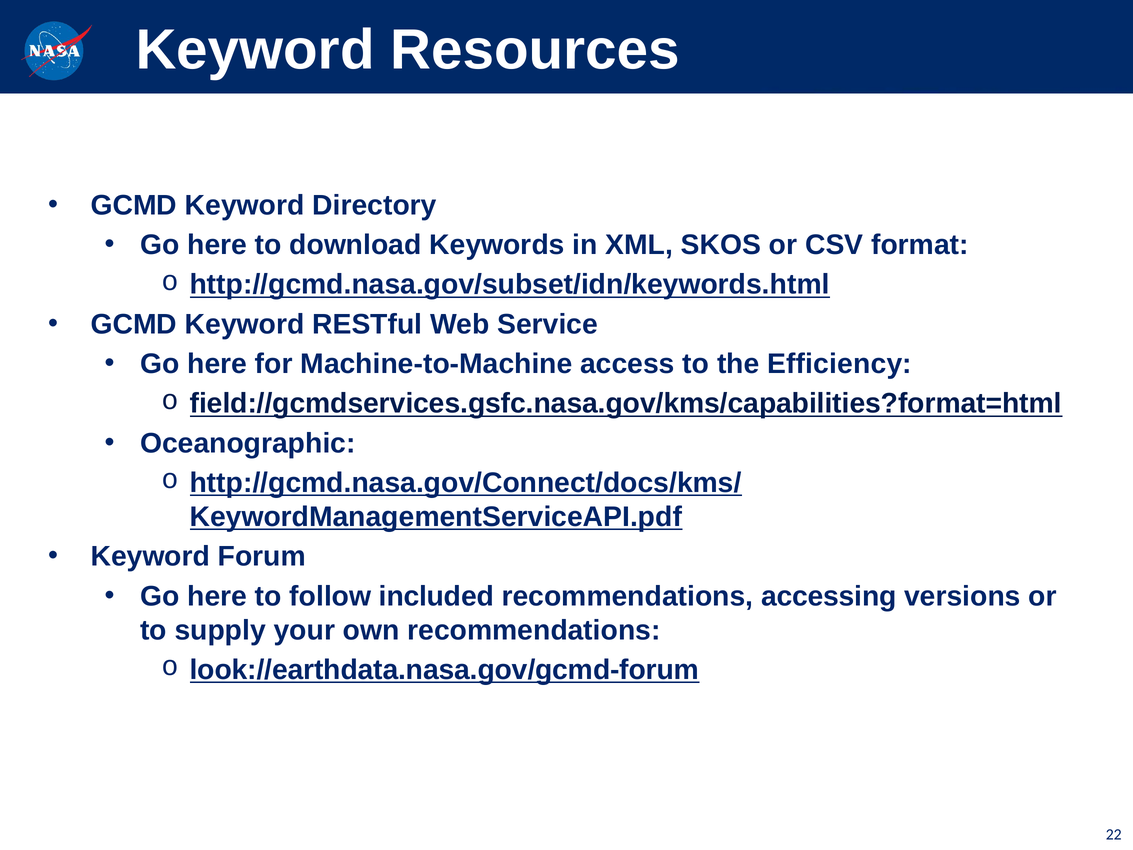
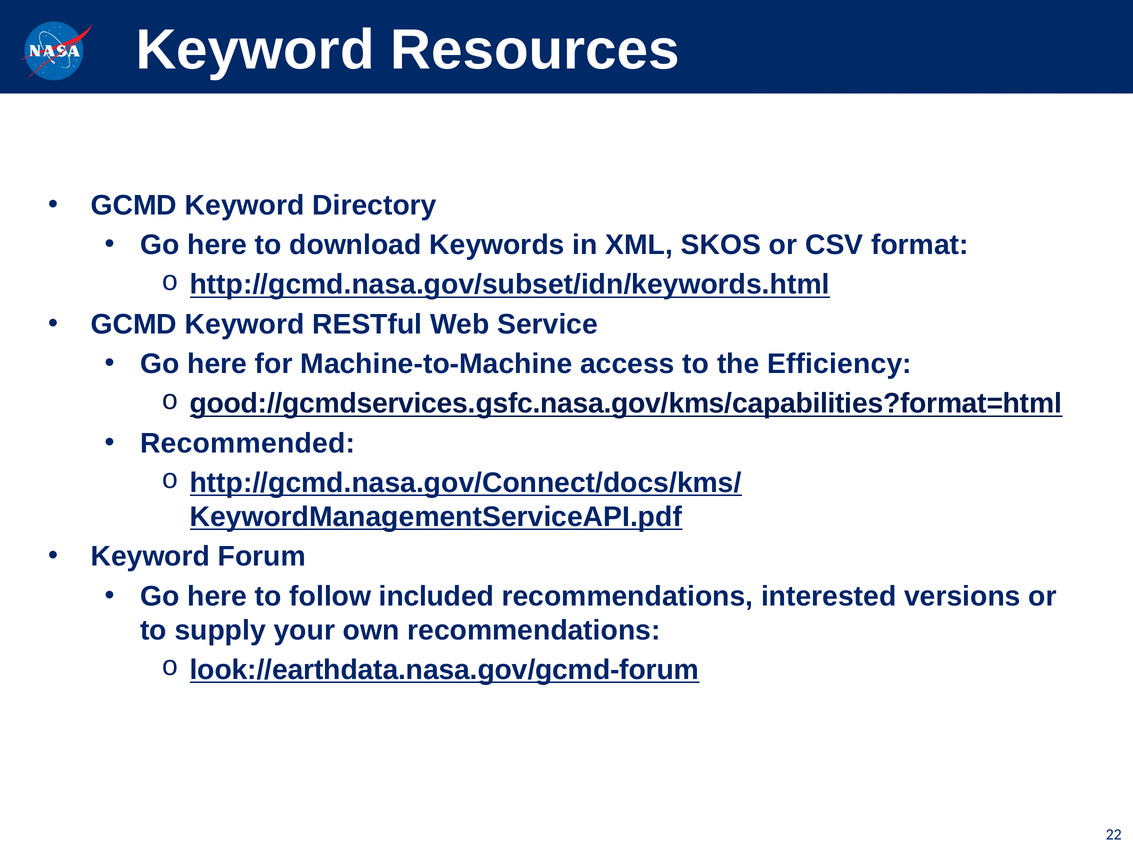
field://gcmdservices.gsfc.nasa.gov/kms/capabilities?format=html: field://gcmdservices.gsfc.nasa.gov/kms/capabilities?format=html -> good://gcmdservices.gsfc.nasa.gov/kms/capabilities?format=html
Oceanographic: Oceanographic -> Recommended
accessing: accessing -> interested
